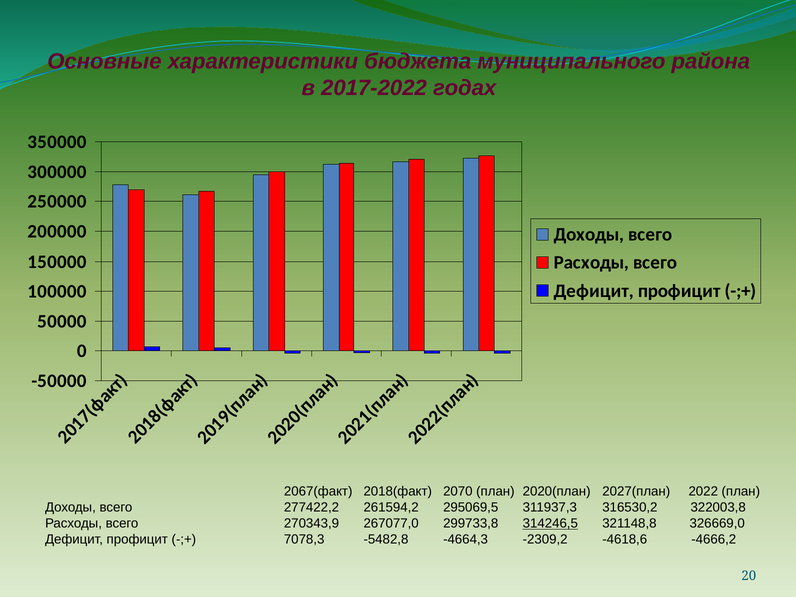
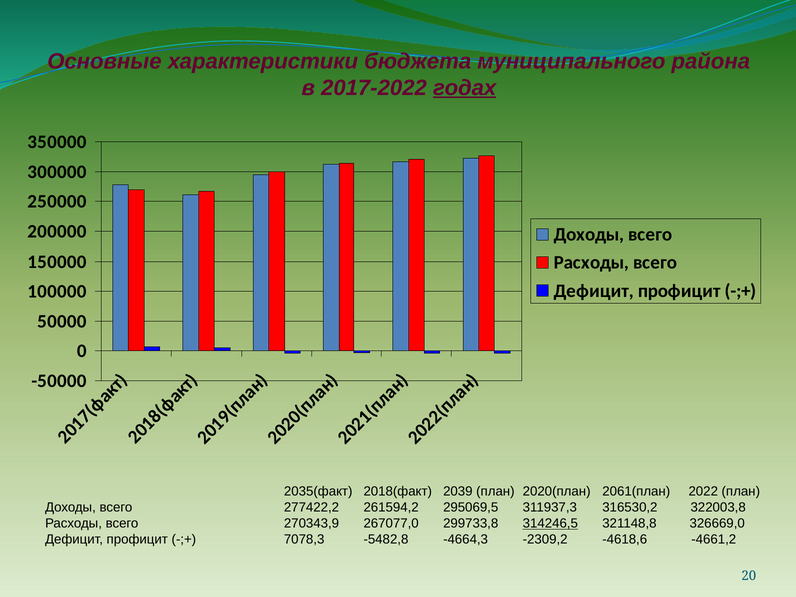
годах underline: none -> present
2067(факт: 2067(факт -> 2035(факт
2070: 2070 -> 2039
2027(план: 2027(план -> 2061(план
-4666,2: -4666,2 -> -4661,2
